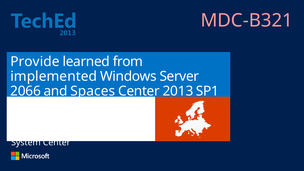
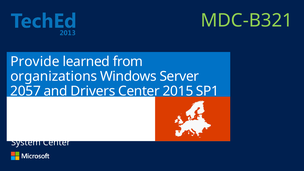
MDC-B321 colour: pink -> light green
implemented: implemented -> organizations
2066: 2066 -> 2057
Spaces: Spaces -> Drivers
2013: 2013 -> 2015
